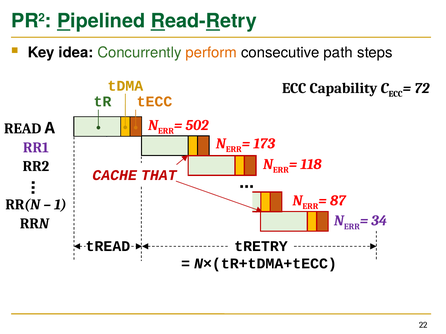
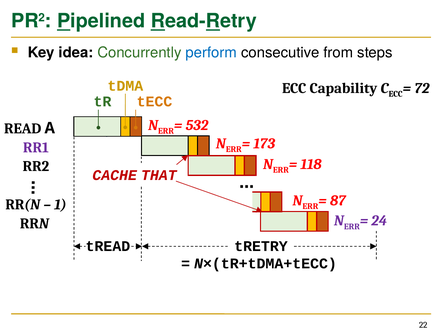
perform colour: orange -> blue
path: path -> from
502: 502 -> 532
34: 34 -> 24
